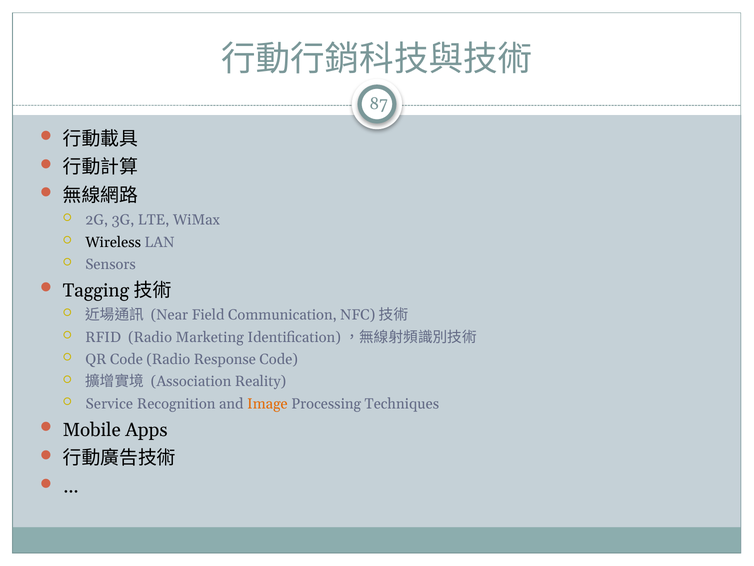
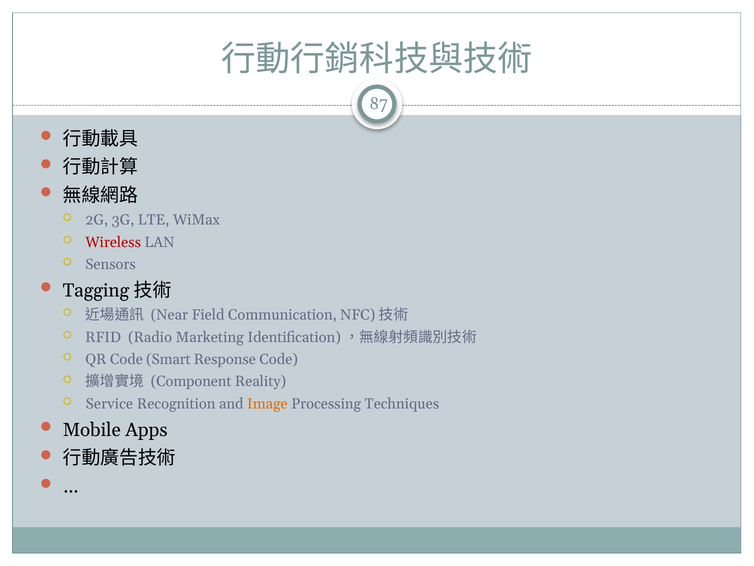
Wireless colour: black -> red
Code Radio: Radio -> Smart
Association: Association -> Component
